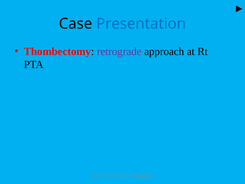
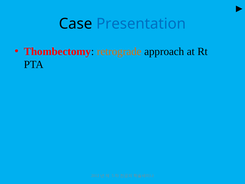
retrograde colour: purple -> orange
